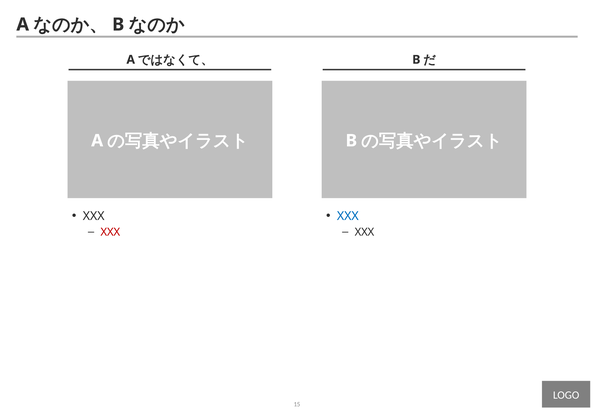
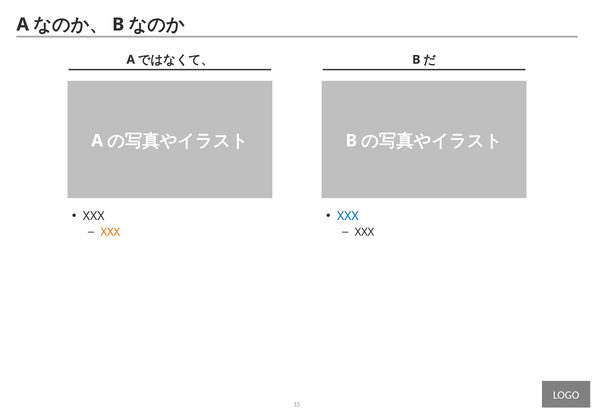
XXX at (110, 232) colour: red -> orange
